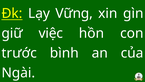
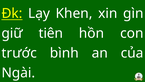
Vững: Vững -> Khen
việc: việc -> tiên
